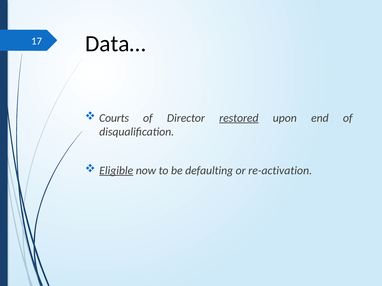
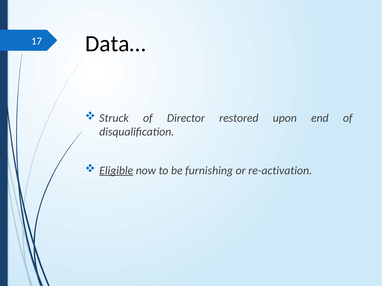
Courts: Courts -> Struck
restored underline: present -> none
defaulting: defaulting -> furnishing
